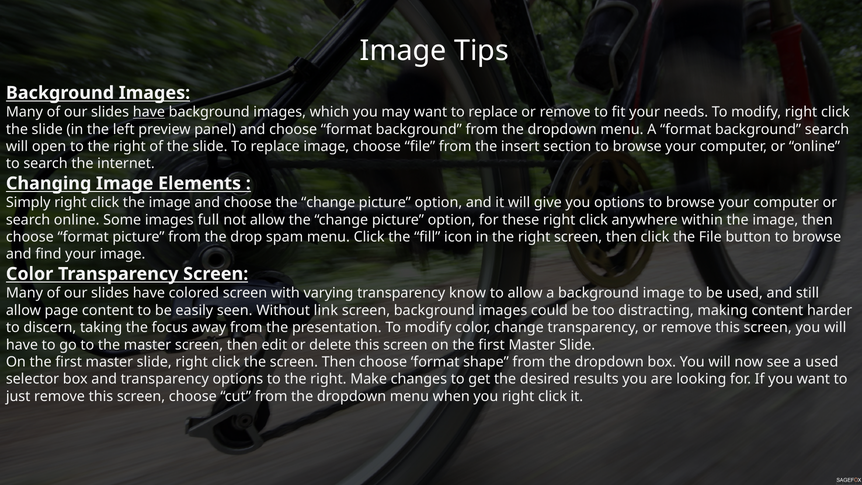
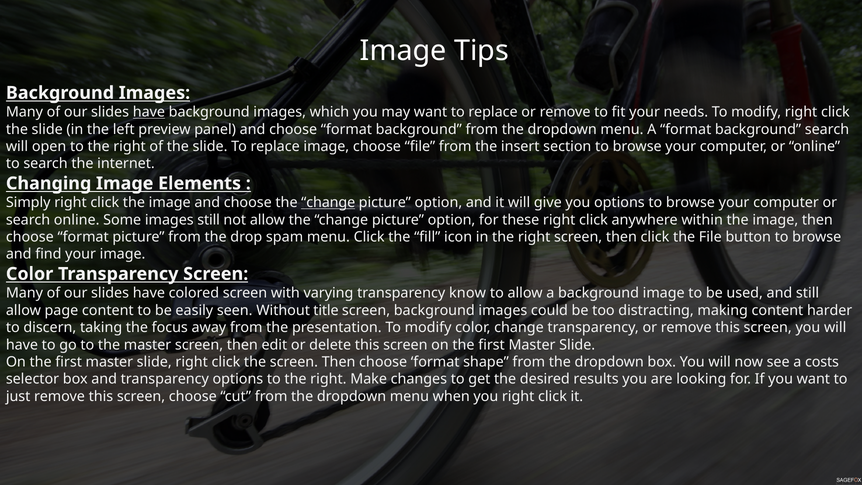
change at (328, 202) underline: none -> present
images full: full -> still
link: link -> title
a used: used -> costs
